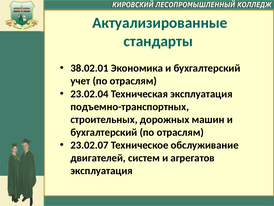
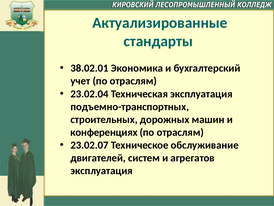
бухгалтерский at (104, 132): бухгалтерский -> конференциях
